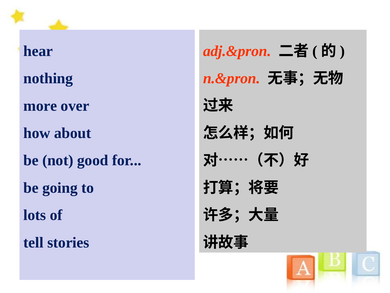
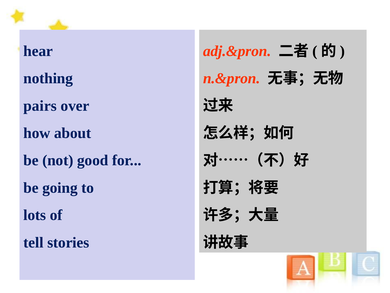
more: more -> pairs
